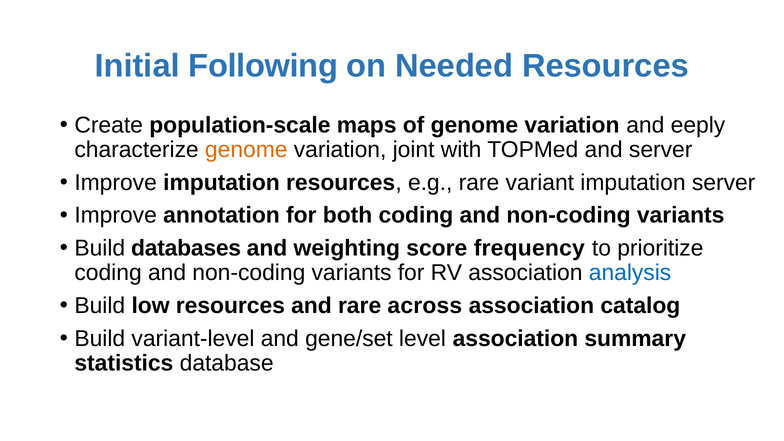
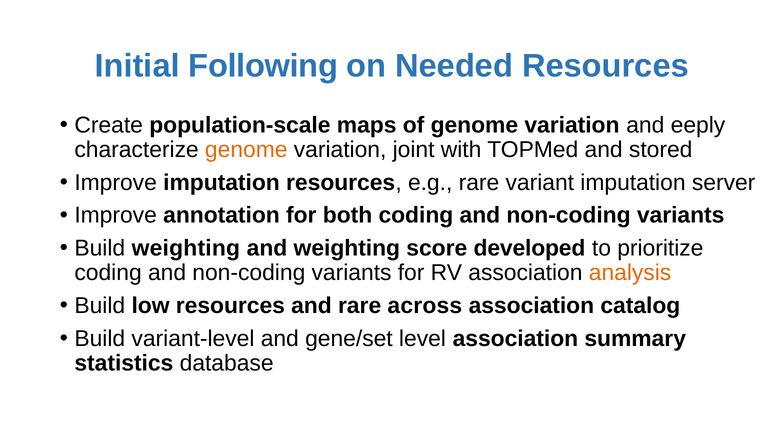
and server: server -> stored
Build databases: databases -> weighting
frequency: frequency -> developed
analysis colour: blue -> orange
